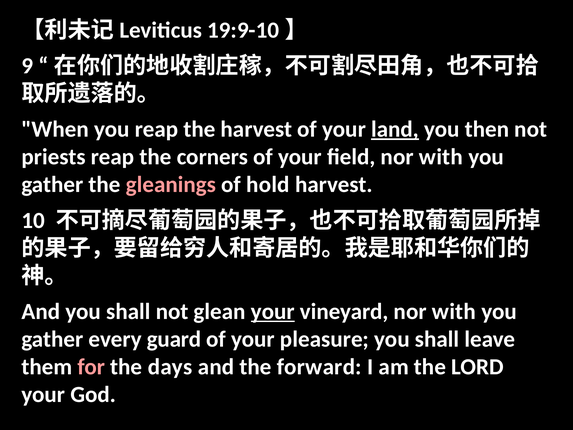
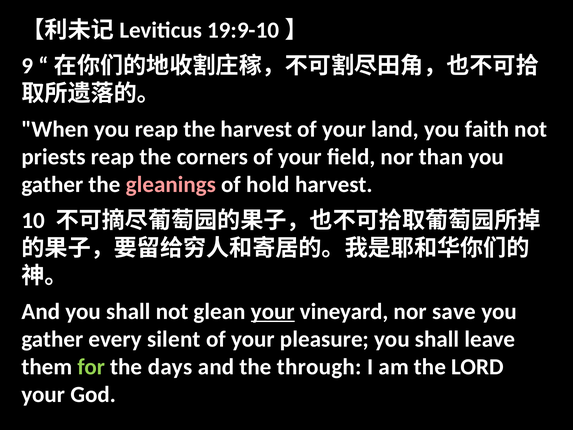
land underline: present -> none
then: then -> faith
field nor with: with -> than
vineyard nor with: with -> save
guard: guard -> silent
for colour: pink -> light green
forward: forward -> through
